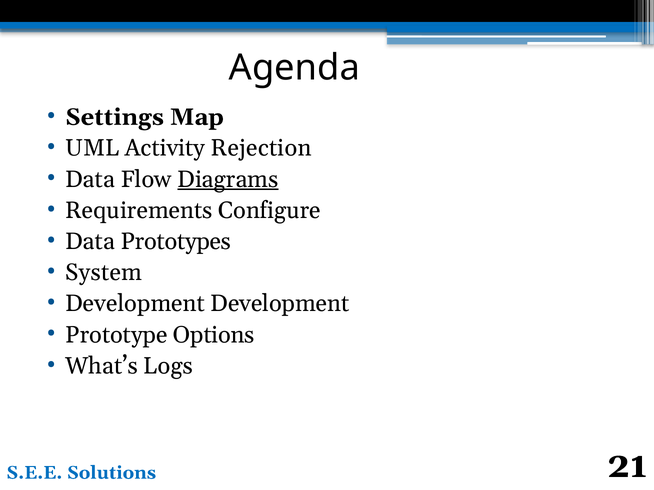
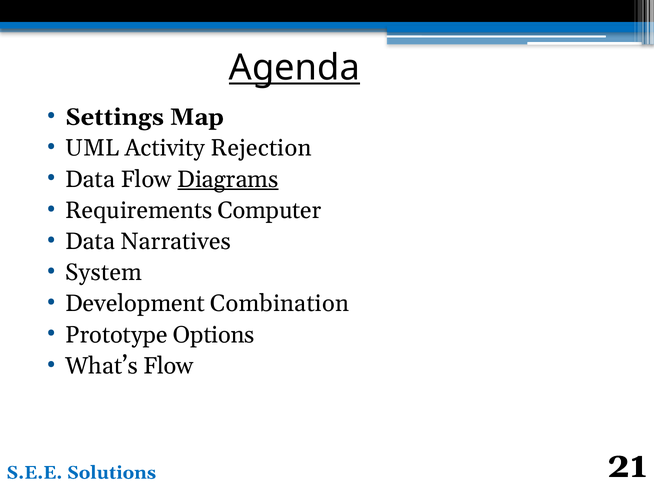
Agenda underline: none -> present
Configure: Configure -> Computer
Prototypes: Prototypes -> Narratives
Development Development: Development -> Combination
What’s Logs: Logs -> Flow
